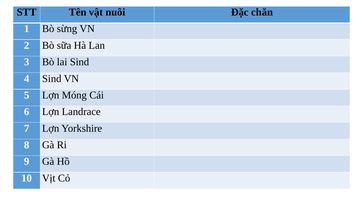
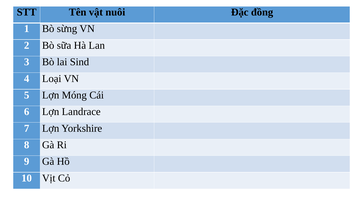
chăn: chăn -> đồng
4 Sind: Sind -> Loại
